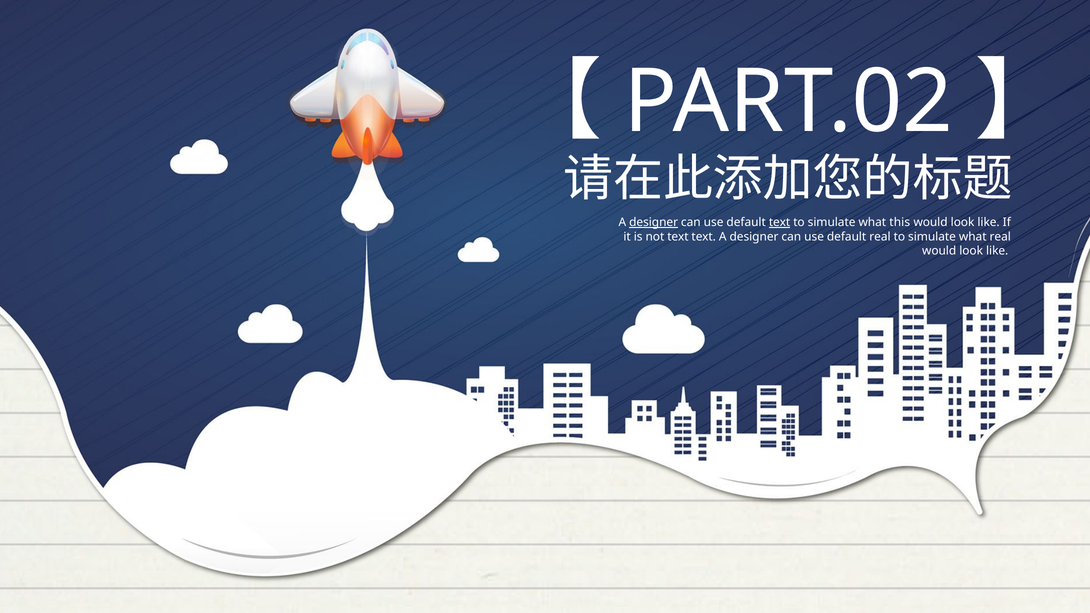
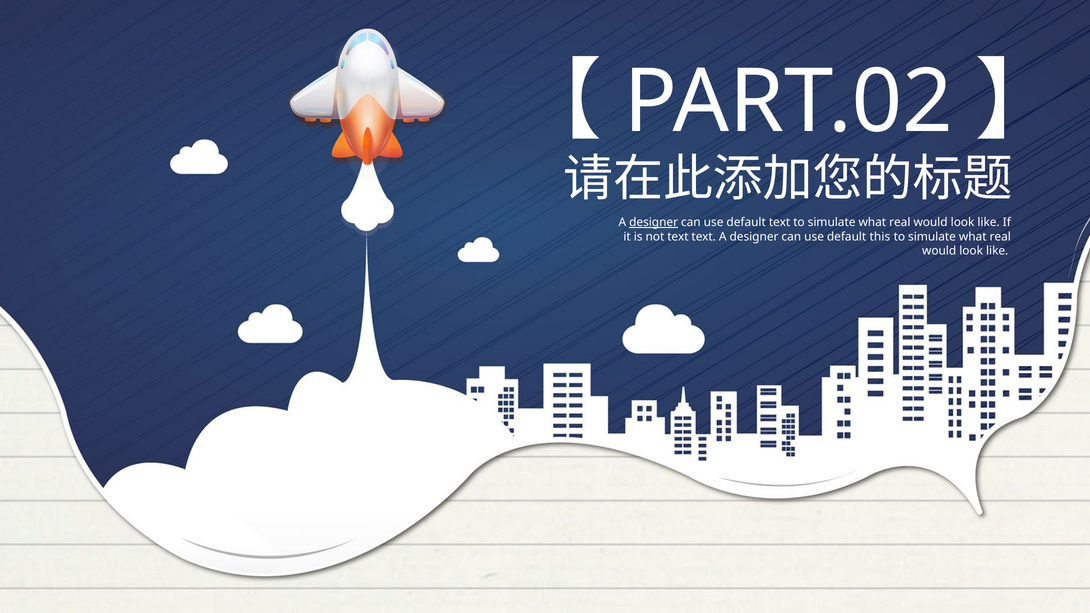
text at (780, 222) underline: present -> none
this at (900, 222): this -> real
default real: real -> this
